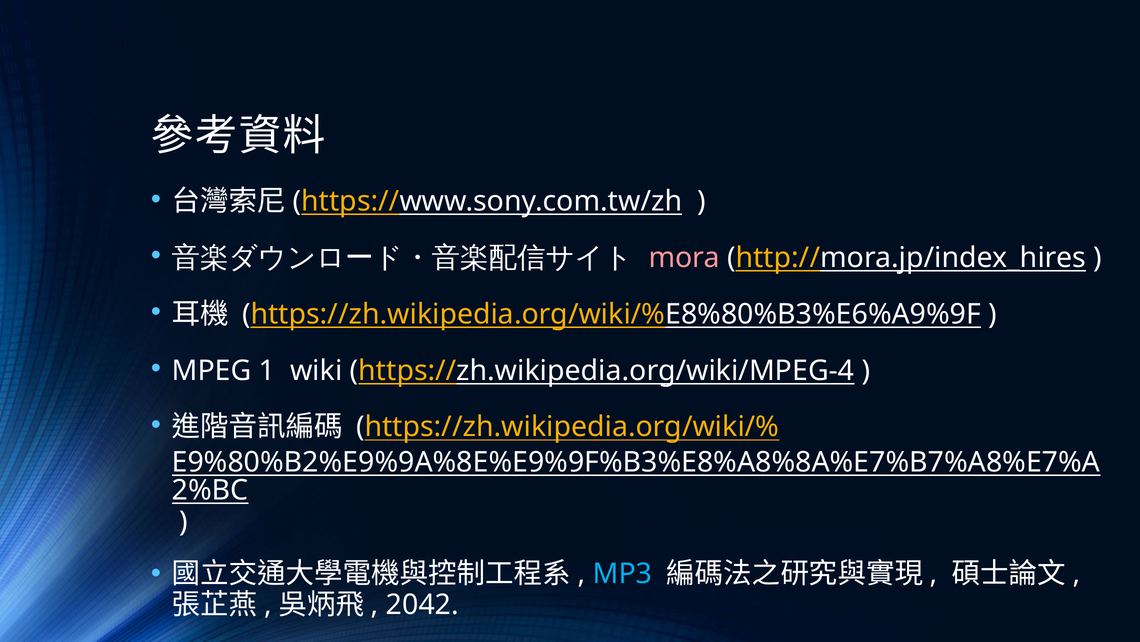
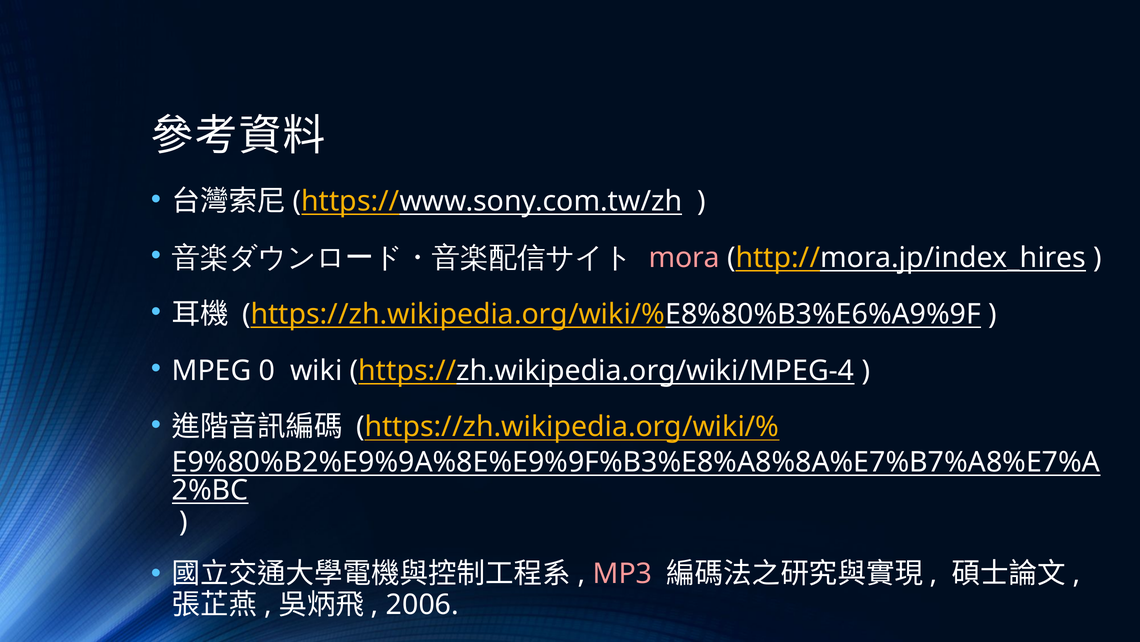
1: 1 -> 0
MP3 colour: light blue -> pink
2042: 2042 -> 2006
